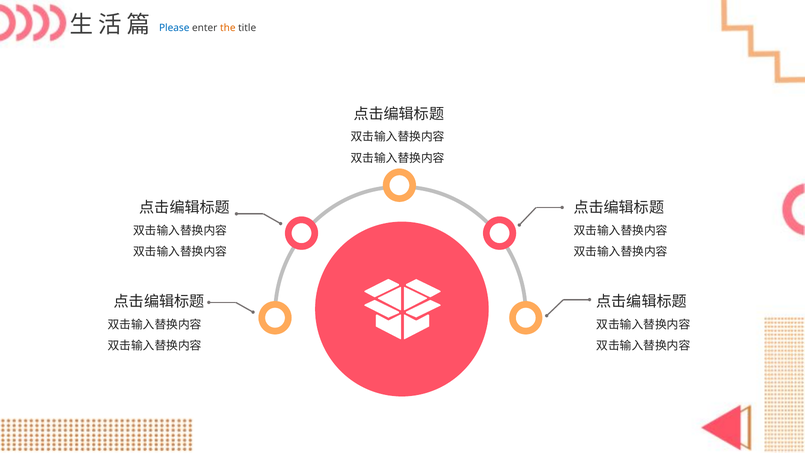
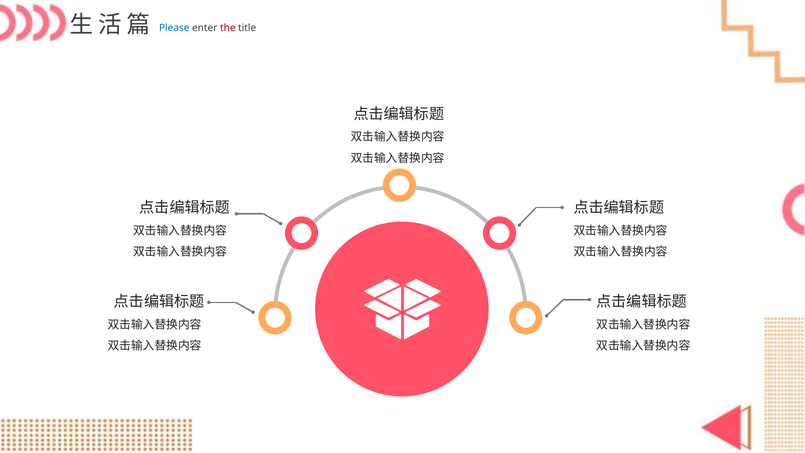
the colour: orange -> red
